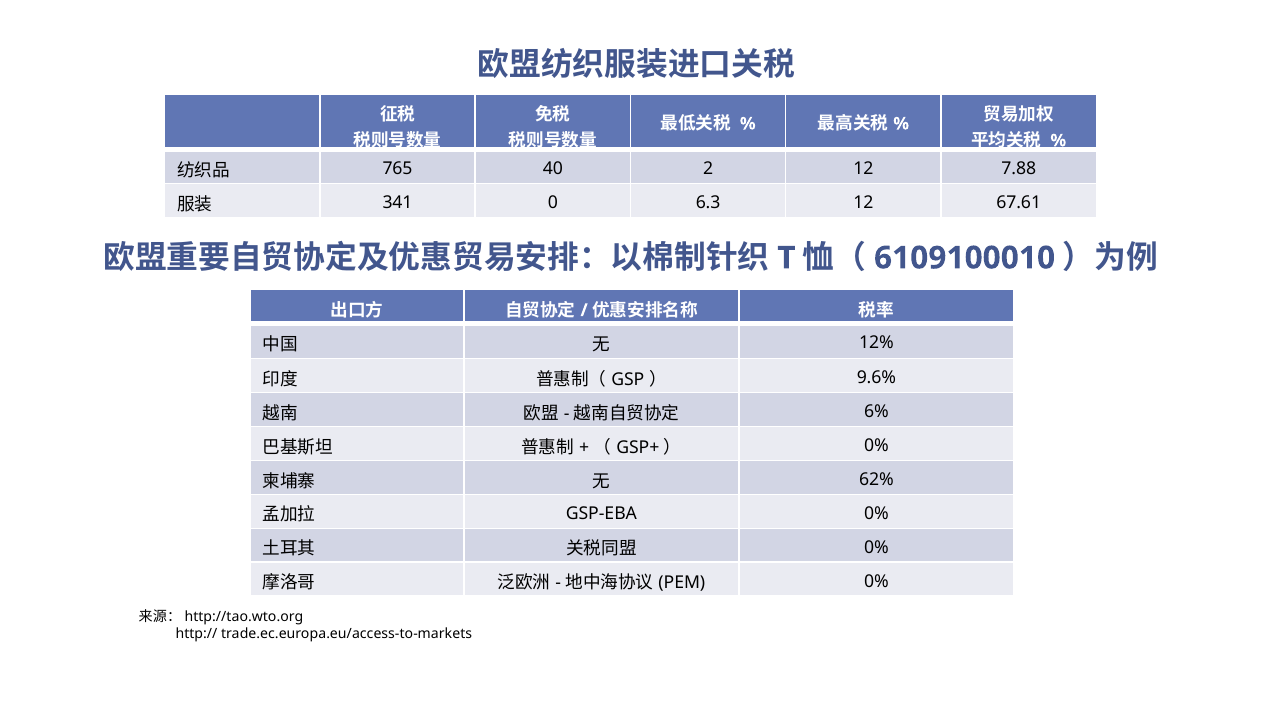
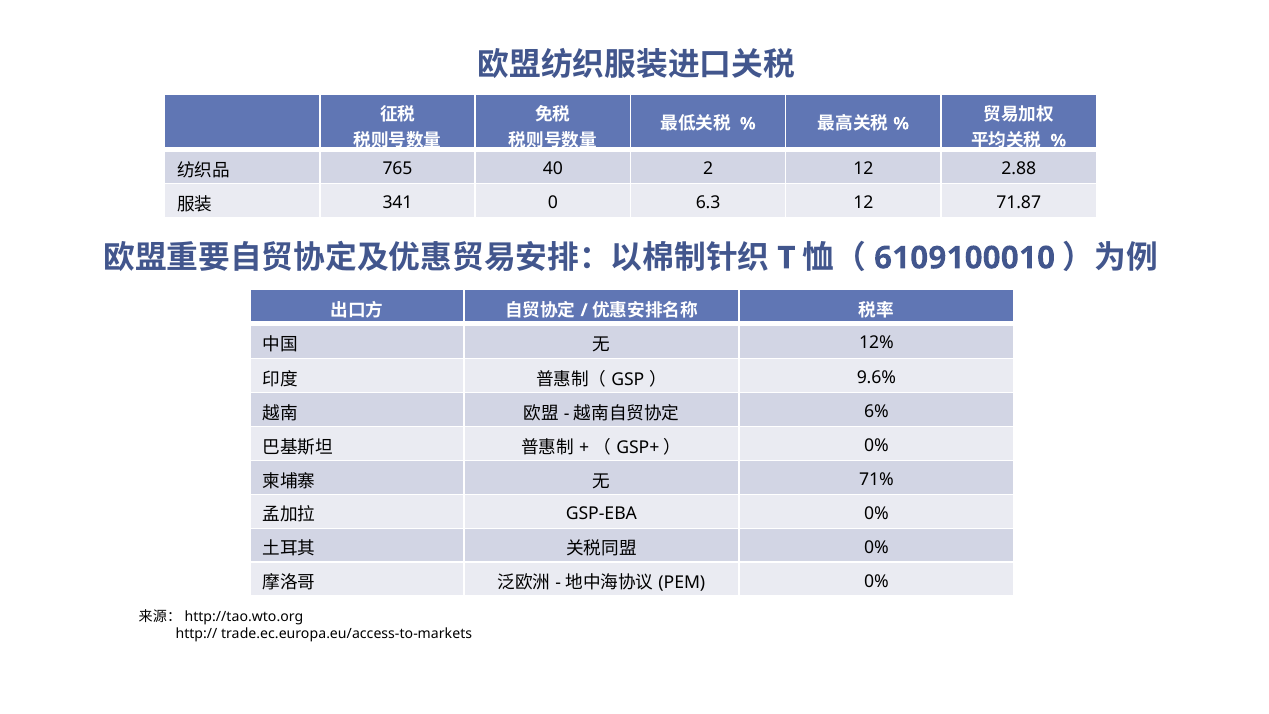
7.88: 7.88 -> 2.88
67.61: 67.61 -> 71.87
62%: 62% -> 71%
